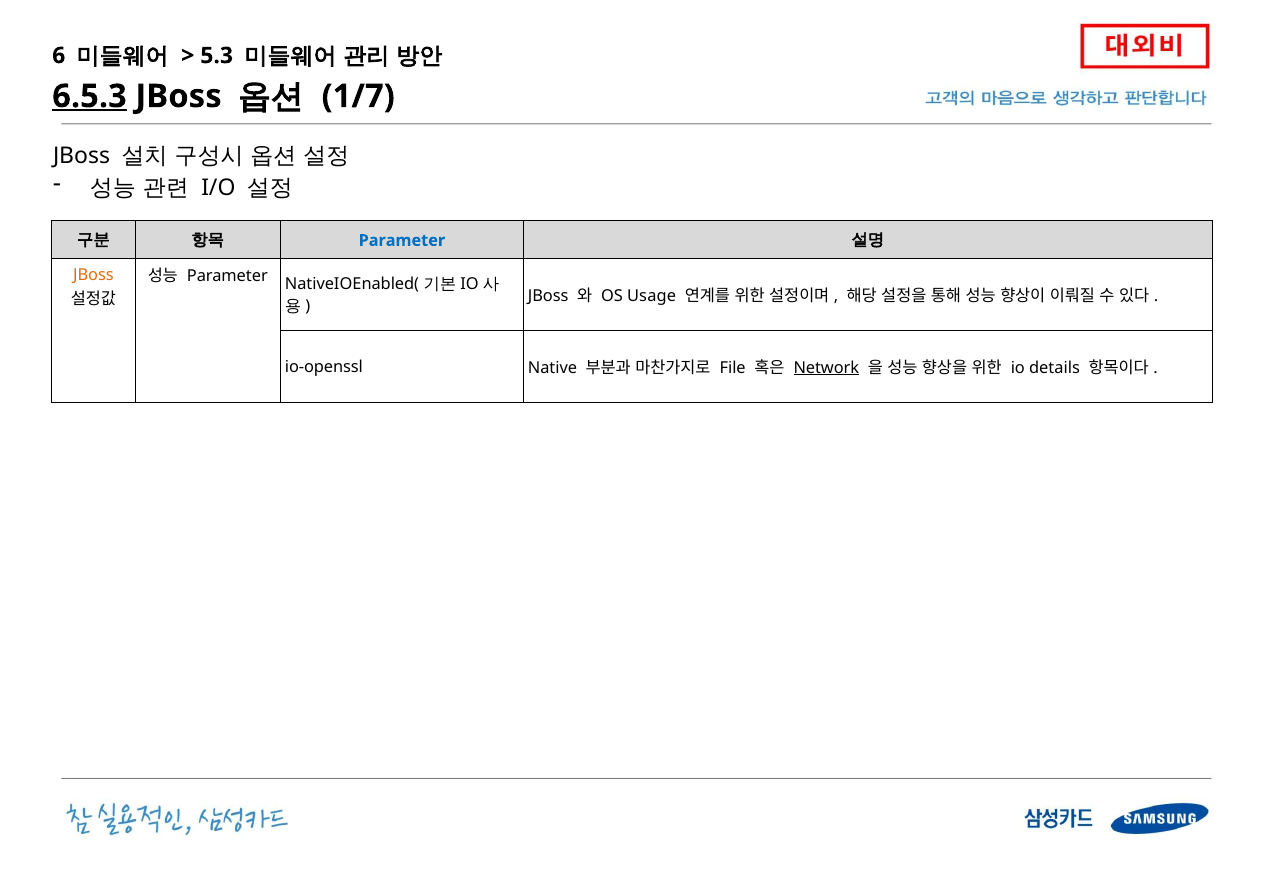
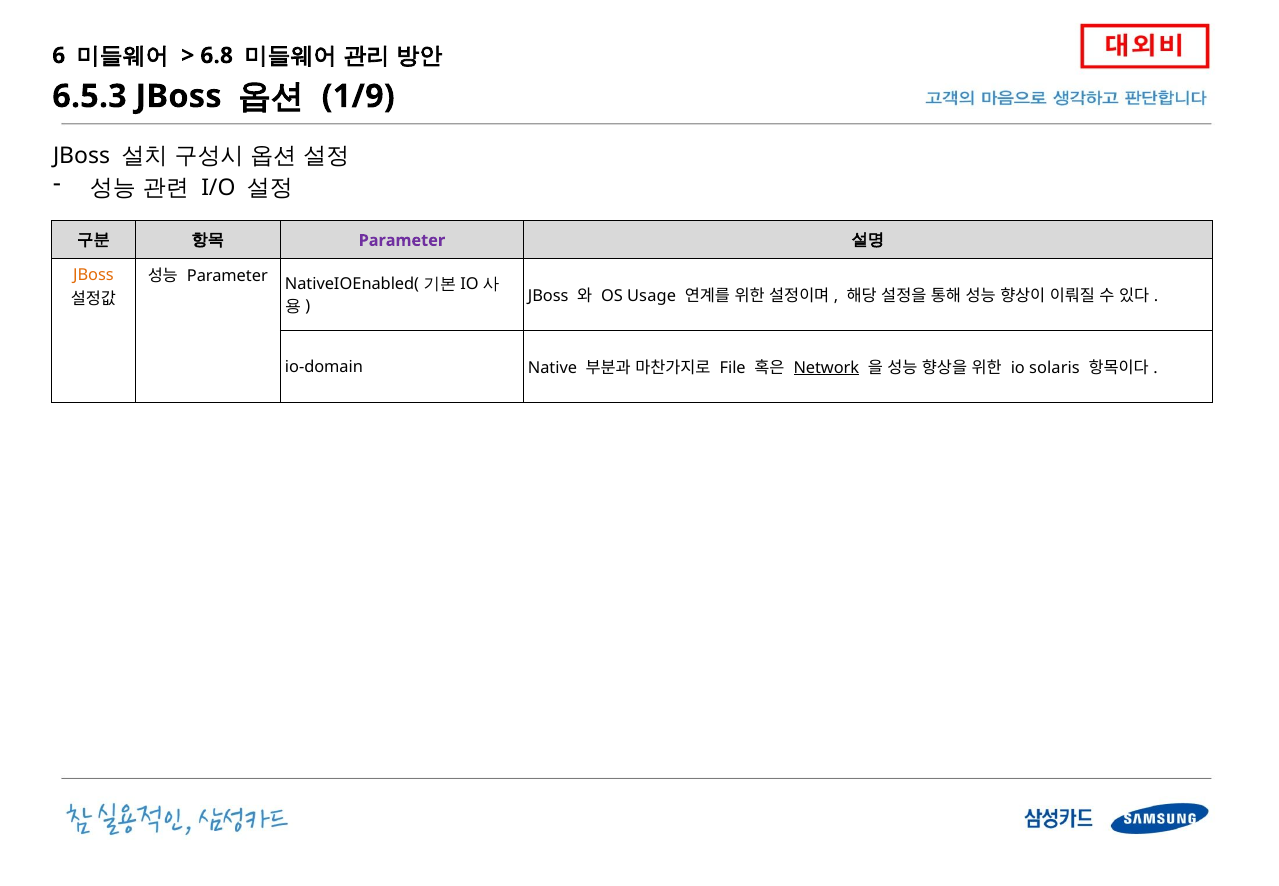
5.3: 5.3 -> 6.8
6.5.3 underline: present -> none
1/7: 1/7 -> 1/9
Parameter at (402, 240) colour: blue -> purple
io-openssl: io-openssl -> io-domain
details: details -> solaris
